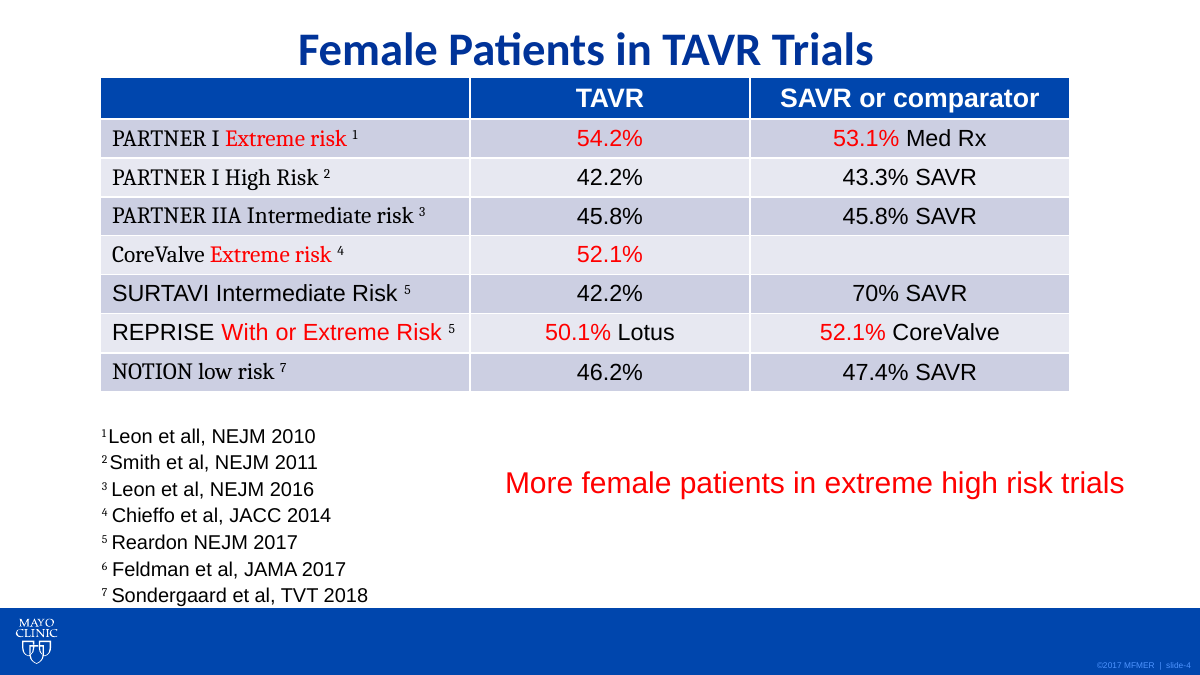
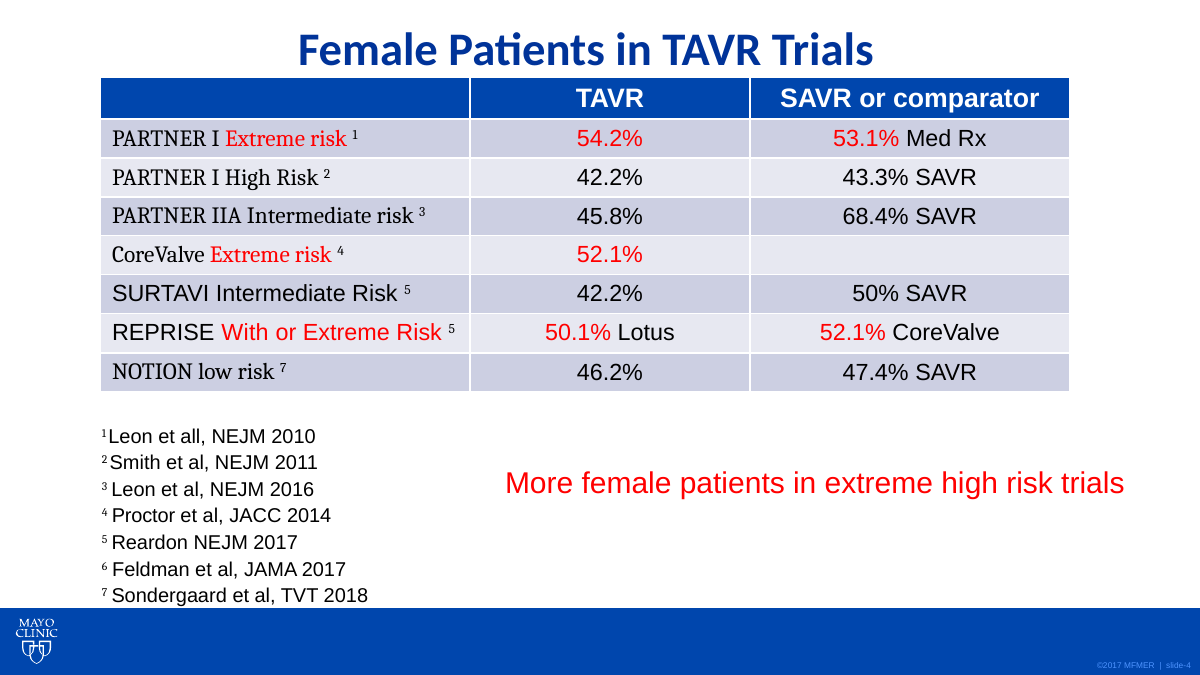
45.8% 45.8%: 45.8% -> 68.4%
70%: 70% -> 50%
Chieffo: Chieffo -> Proctor
